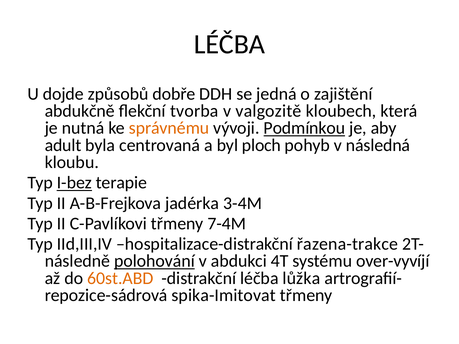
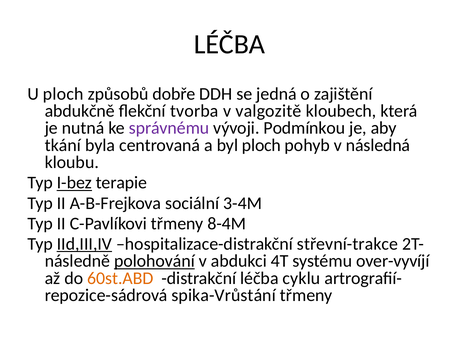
U dojde: dojde -> ploch
správnému colour: orange -> purple
Podmínkou underline: present -> none
adult: adult -> tkání
jadérka: jadérka -> sociální
7-4M: 7-4M -> 8-4M
IId,III,IV underline: none -> present
řazena-trakce: řazena-trakce -> střevní-trakce
lůžka: lůžka -> cyklu
spika-Imitovat: spika-Imitovat -> spika-Vrůstání
